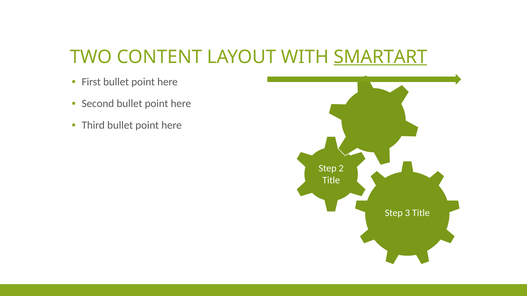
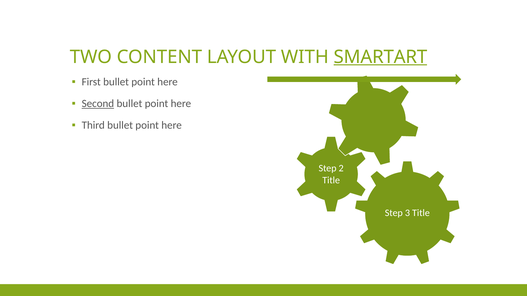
Second underline: none -> present
